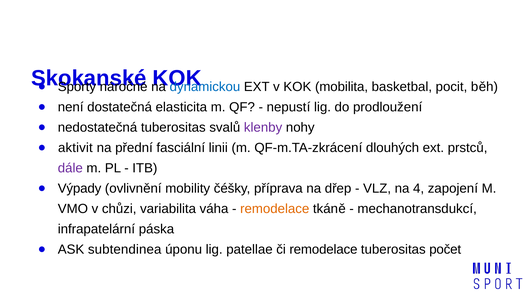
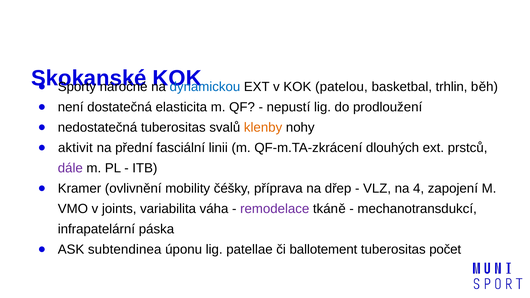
mobilita: mobilita -> patelou
pocit: pocit -> trhlin
klenby colour: purple -> orange
Výpady: Výpady -> Kramer
chůzi: chůzi -> joints
remodelace at (275, 209) colour: orange -> purple
či remodelace: remodelace -> ballotement
